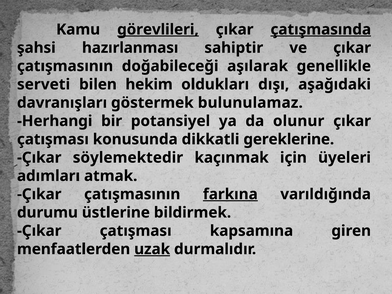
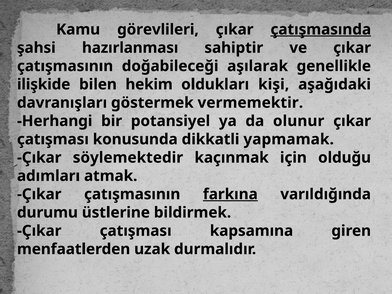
görevlileri underline: present -> none
serveti: serveti -> ilişkide
dışı: dışı -> kişi
bulunulamaz: bulunulamaz -> vermemektir
gereklerine: gereklerine -> yapmamak
üyeleri: üyeleri -> olduğu
uzak underline: present -> none
